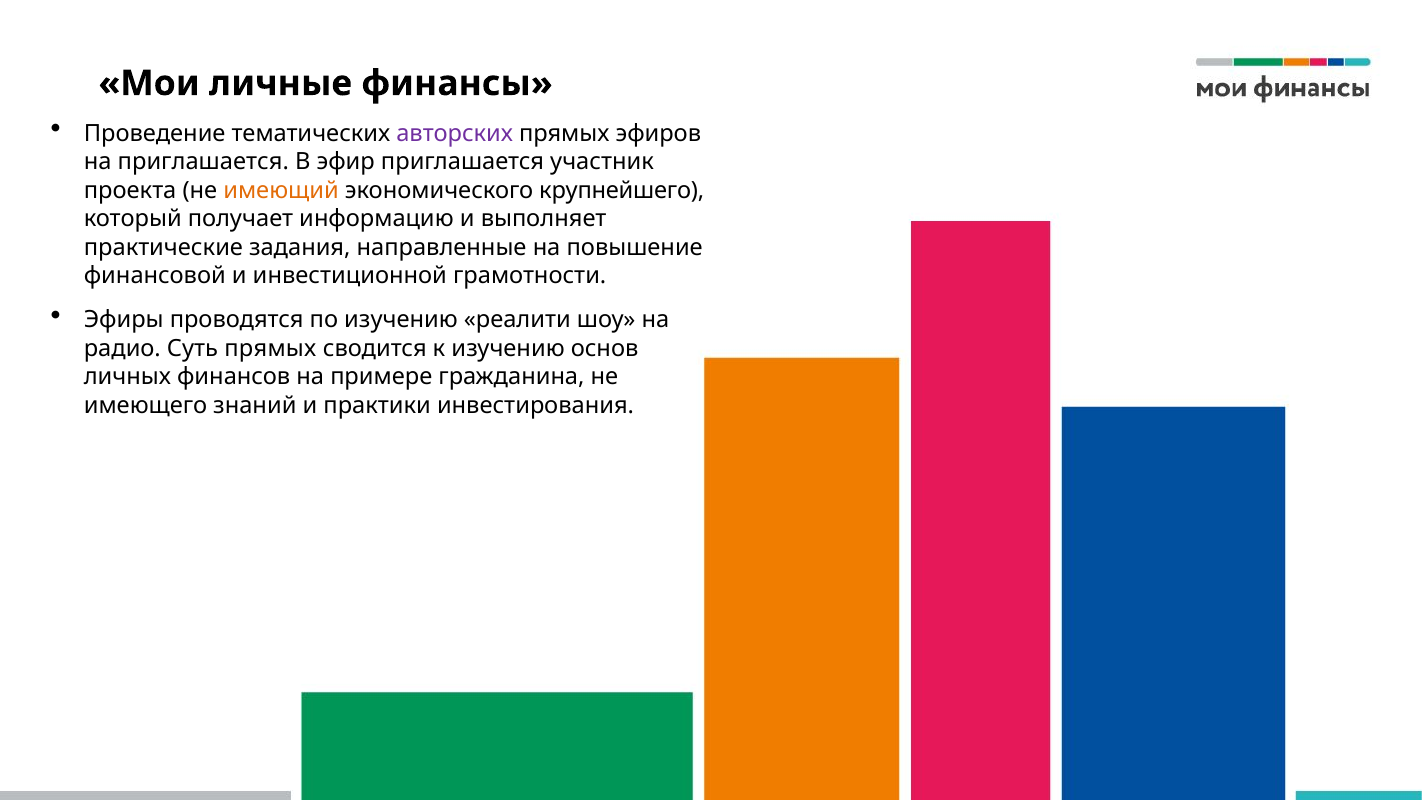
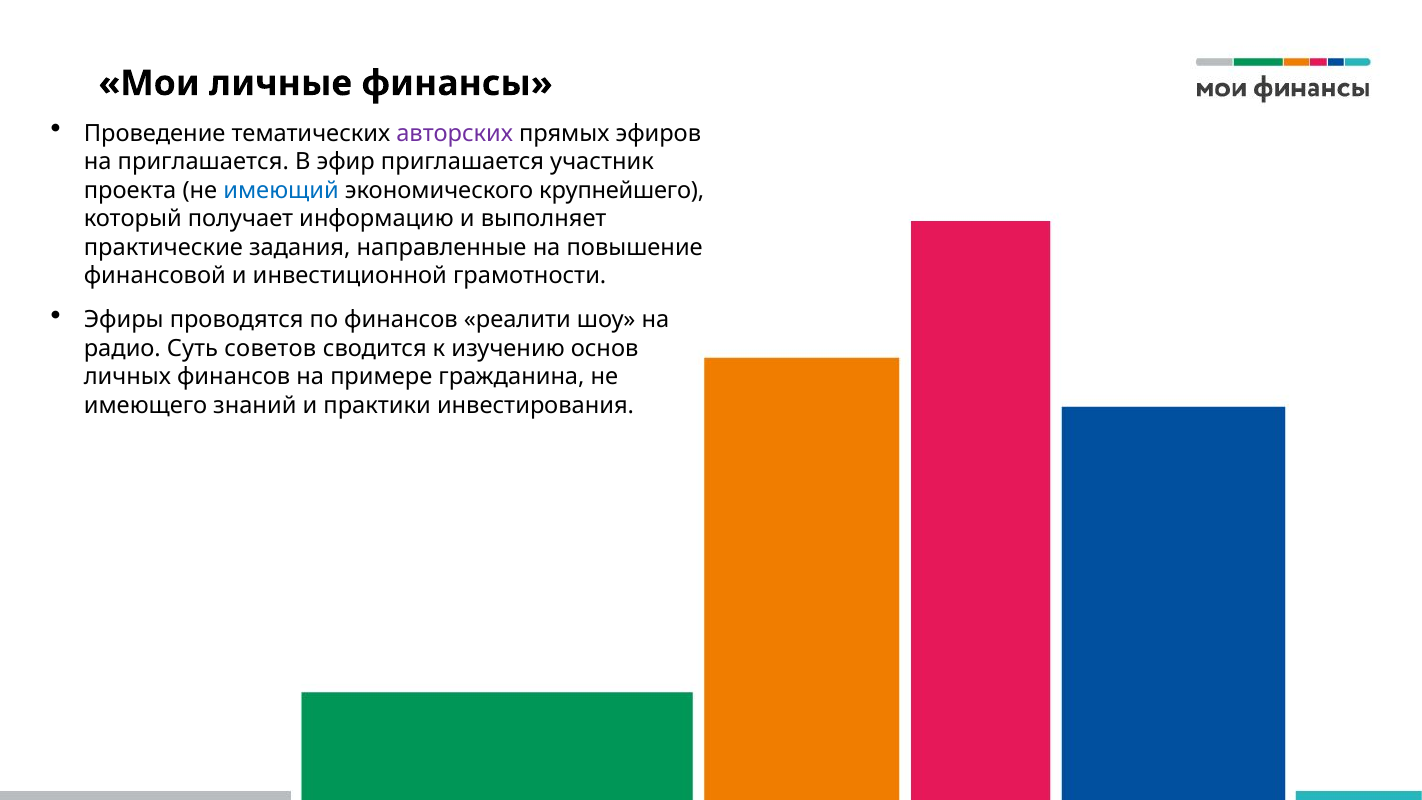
имеющий colour: orange -> blue
по изучению: изучению -> финансов
Суть прямых: прямых -> советов
